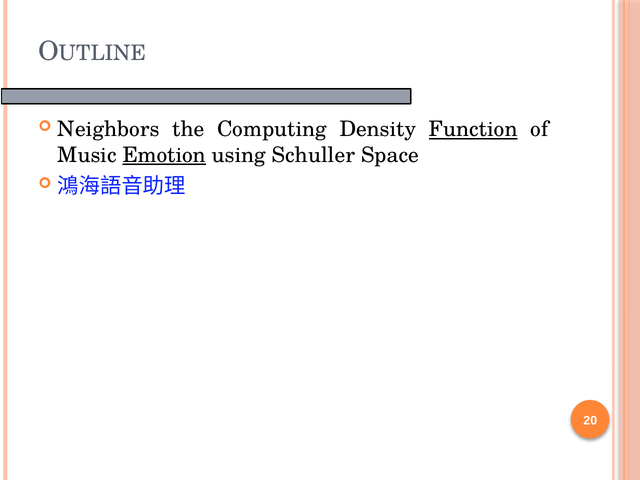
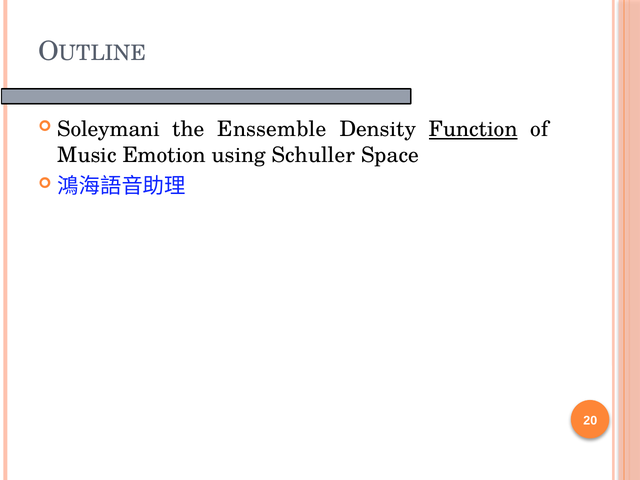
Neighbors: Neighbors -> Soleymani
Computing: Computing -> Enssemble
Emotion underline: present -> none
